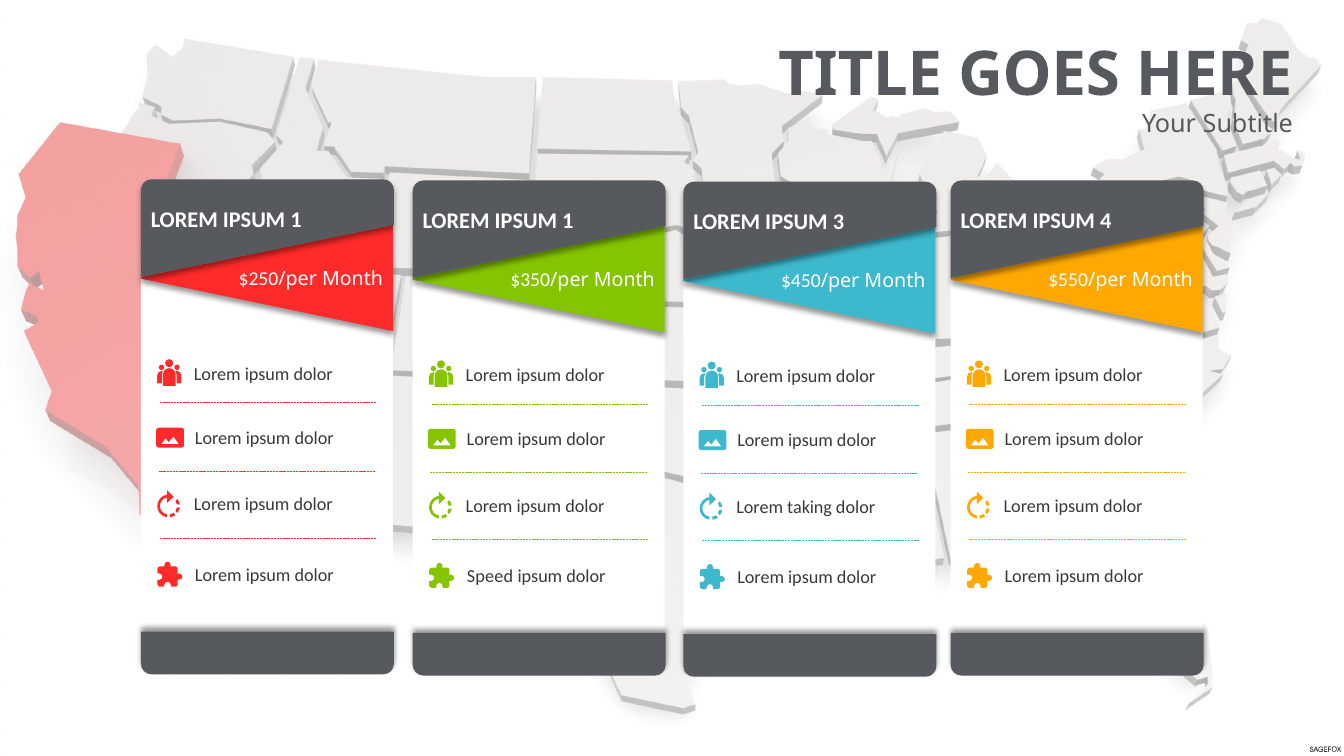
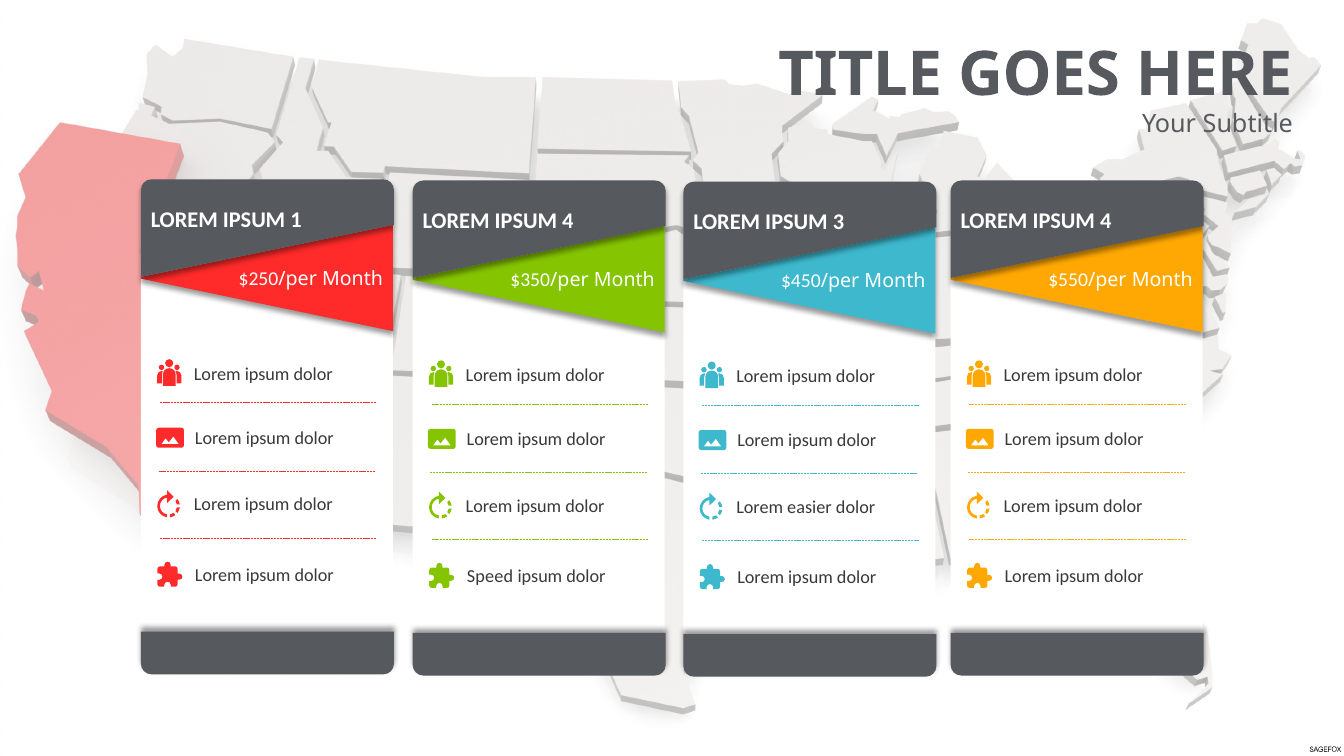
1 at (568, 221): 1 -> 4
taking: taking -> easier
